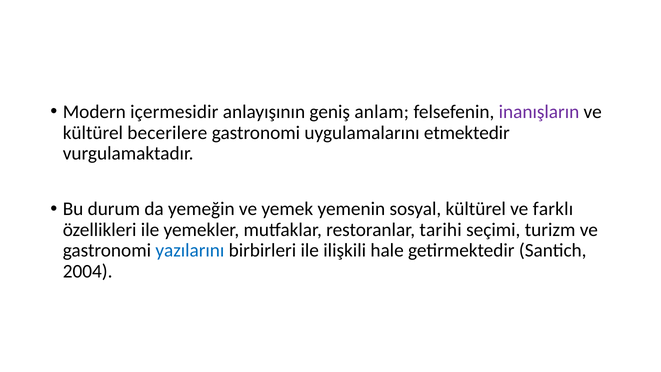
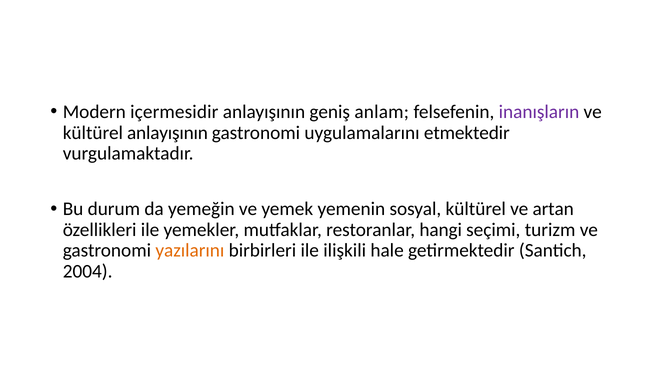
kültürel becerilere: becerilere -> anlayışının
farklı: farklı -> artan
tarihi: tarihi -> hangi
yazılarını colour: blue -> orange
